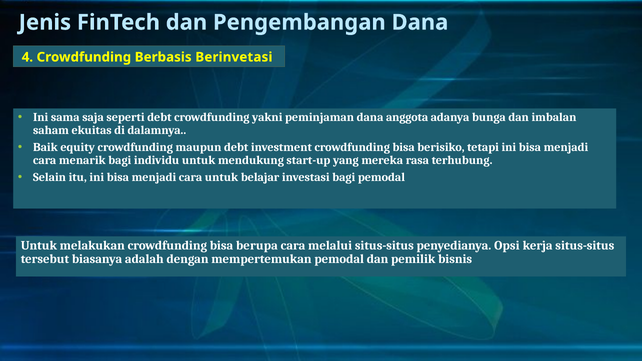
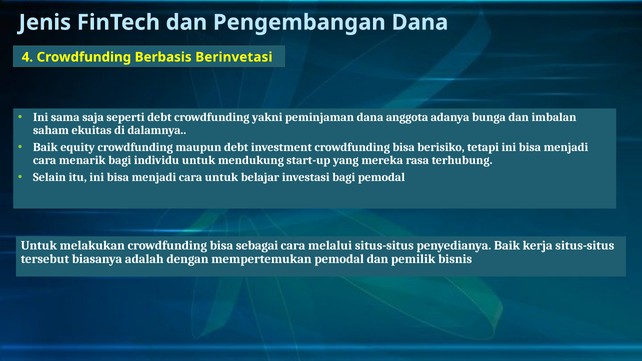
berupa: berupa -> sebagai
penyedianya Opsi: Opsi -> Baik
